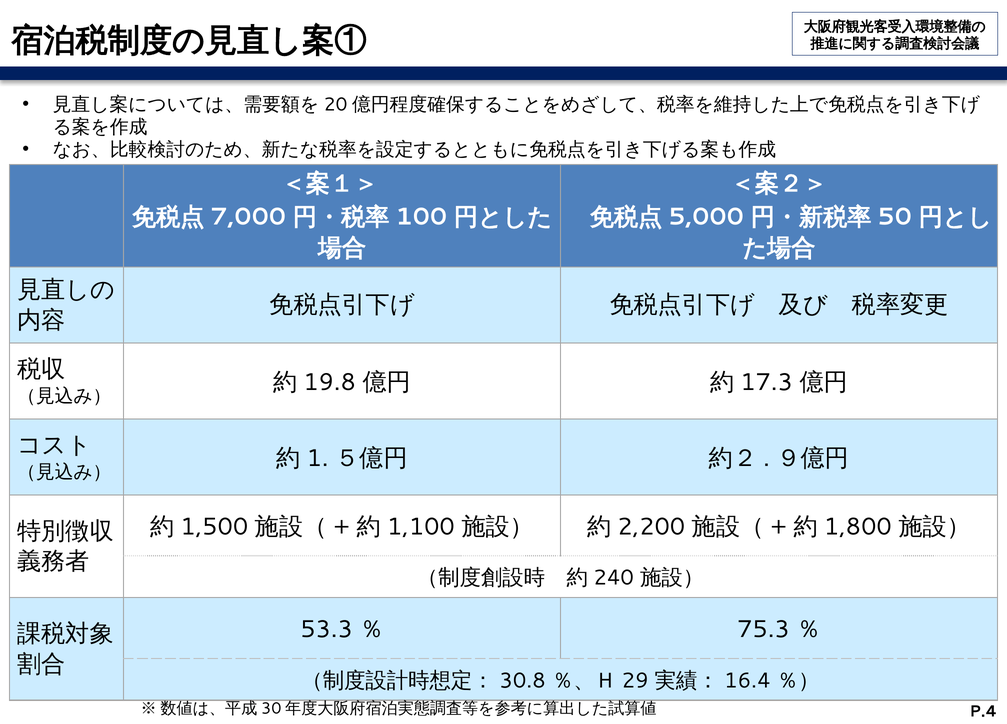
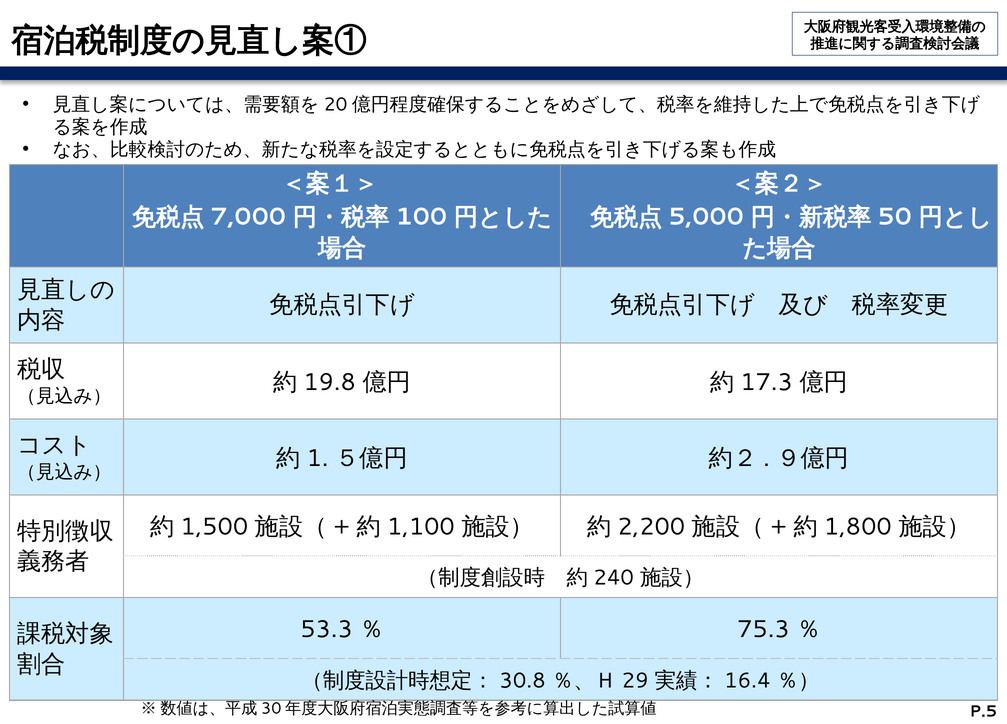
P.4: P.4 -> P.5
